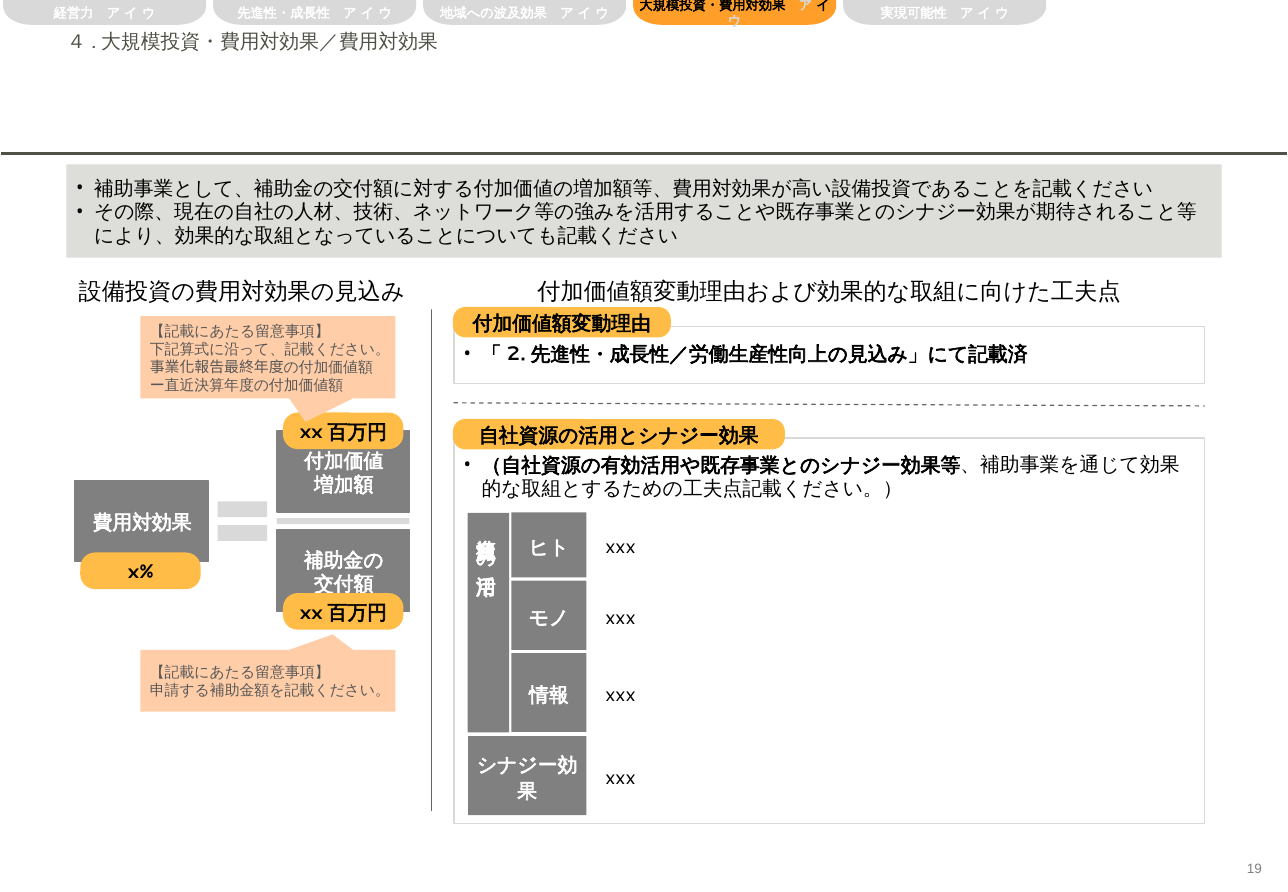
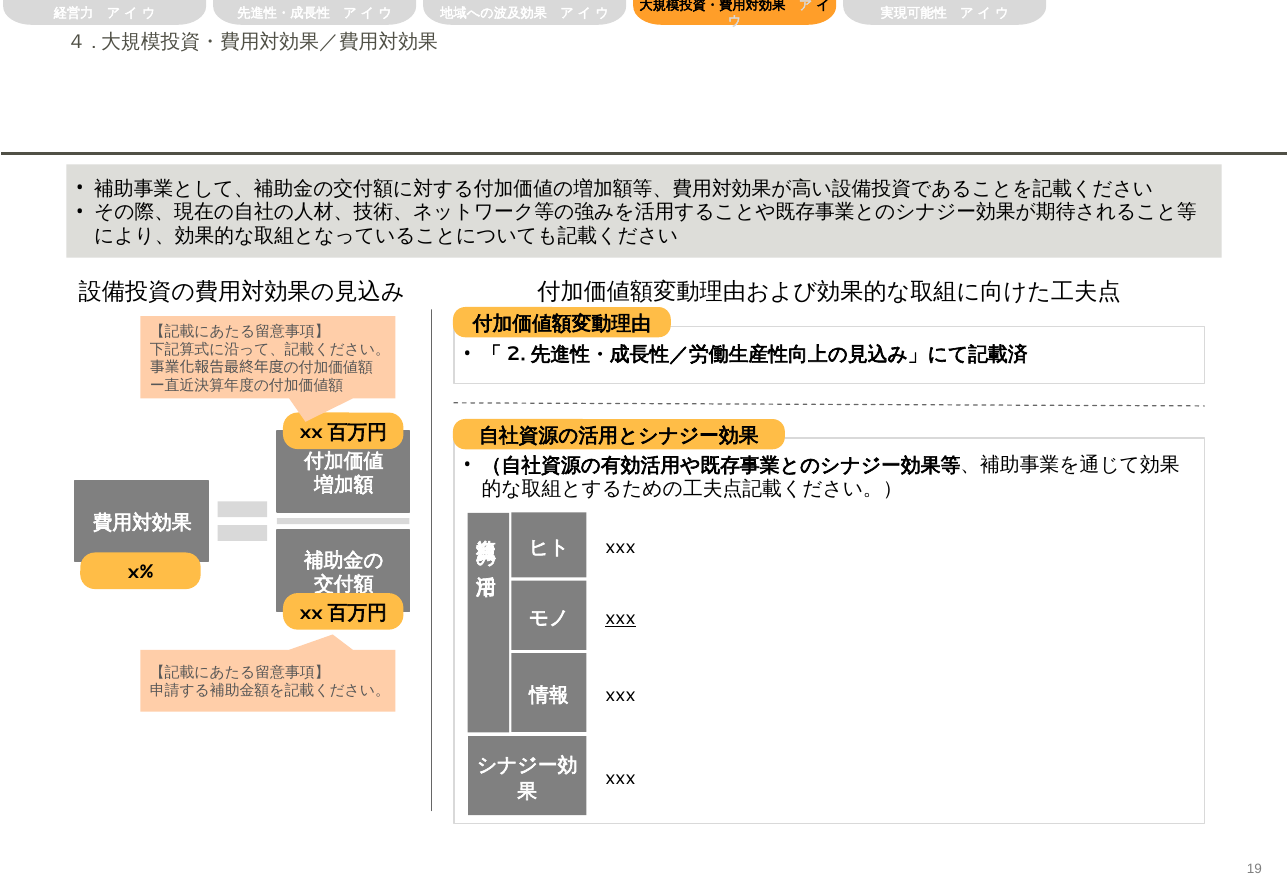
xxx at (620, 618) underline: none -> present
